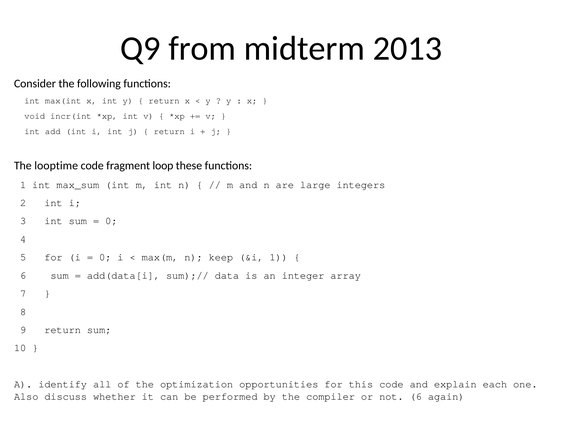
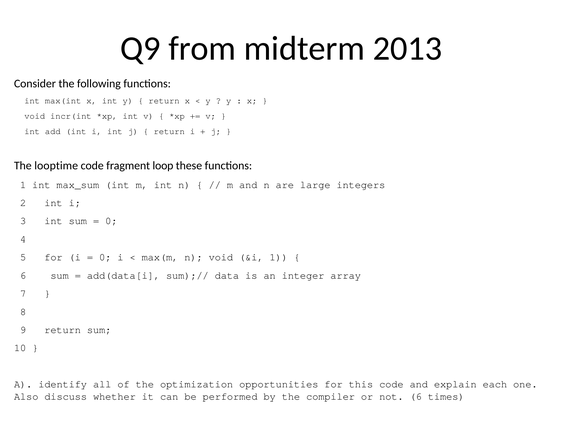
n keep: keep -> void
again: again -> times
